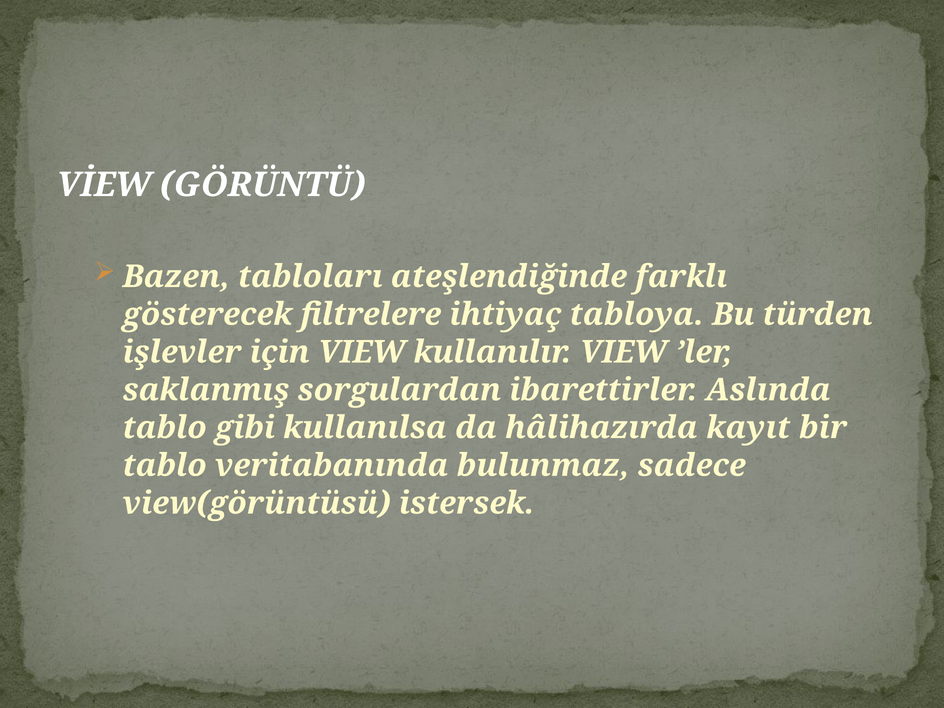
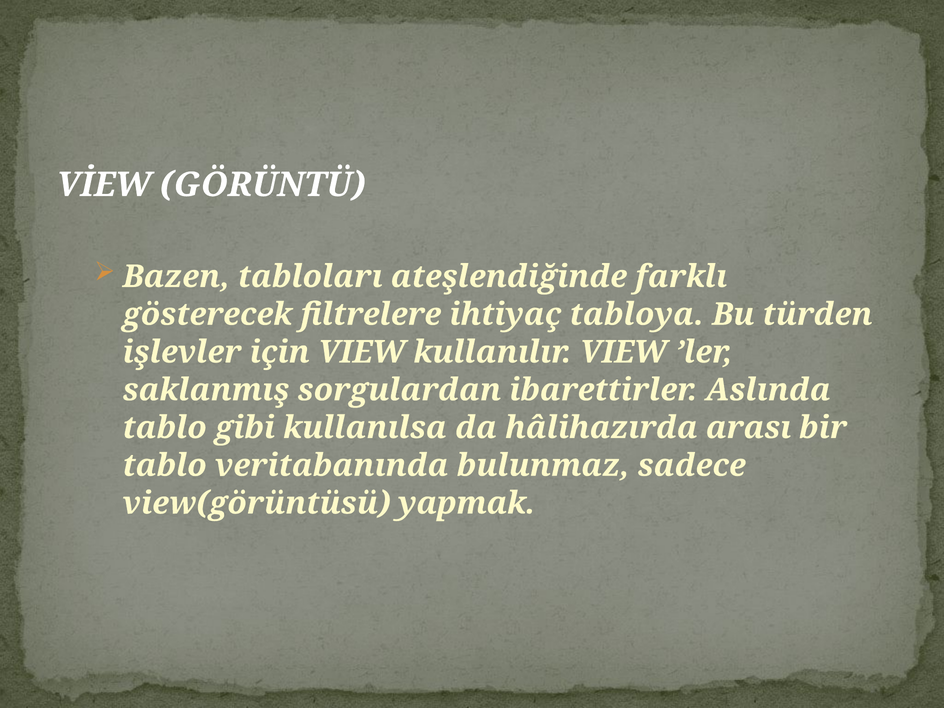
kayıt: kayıt -> arası
istersek: istersek -> yapmak
